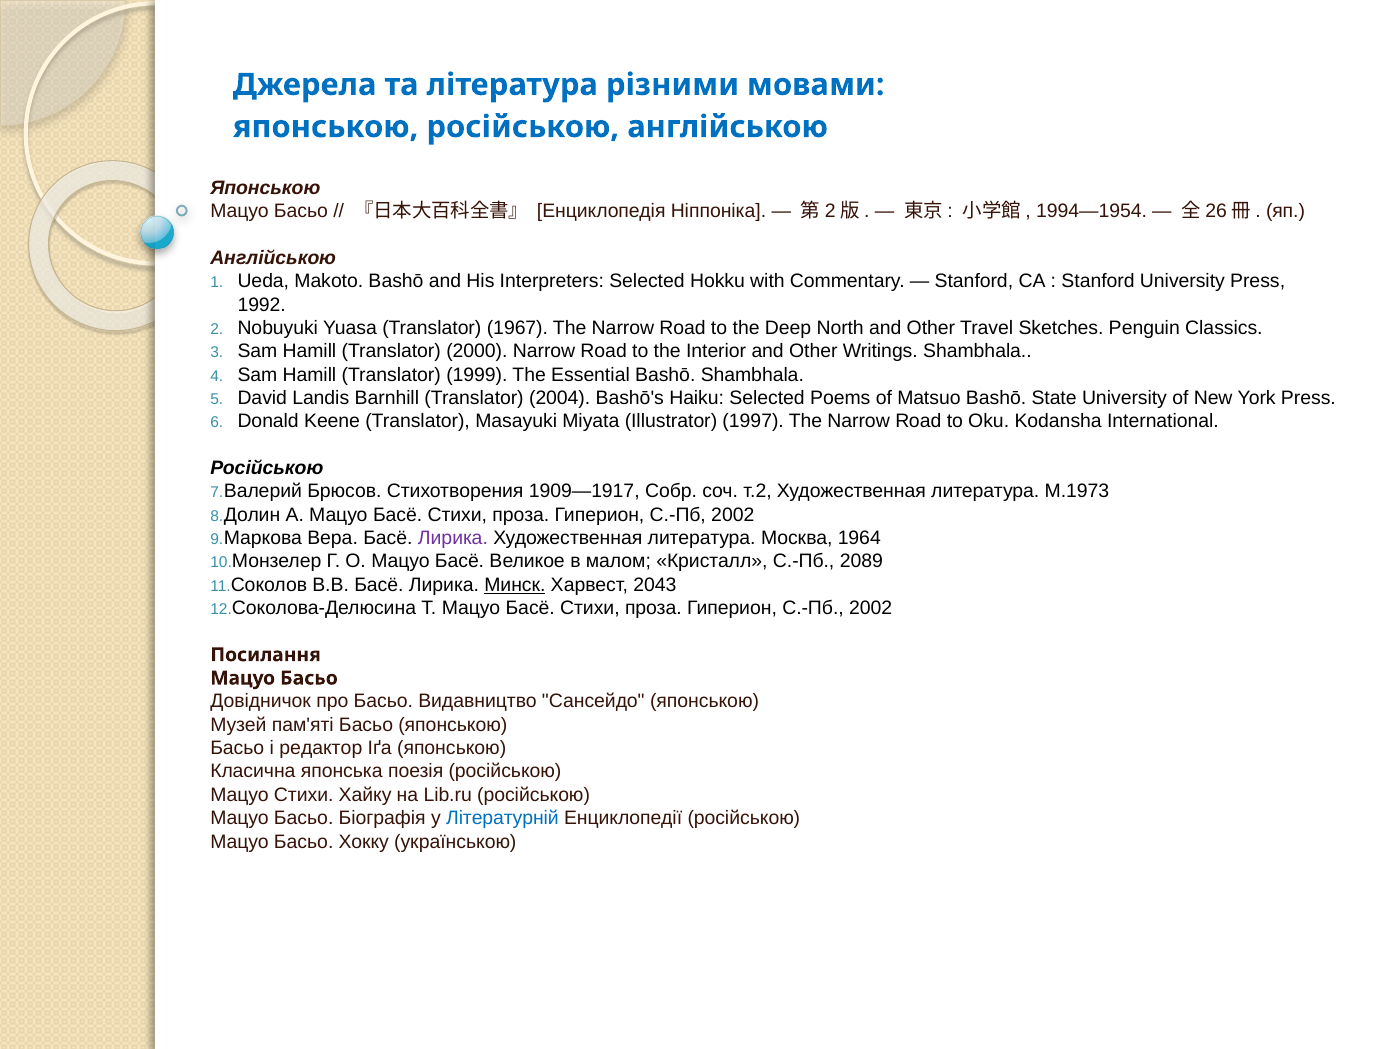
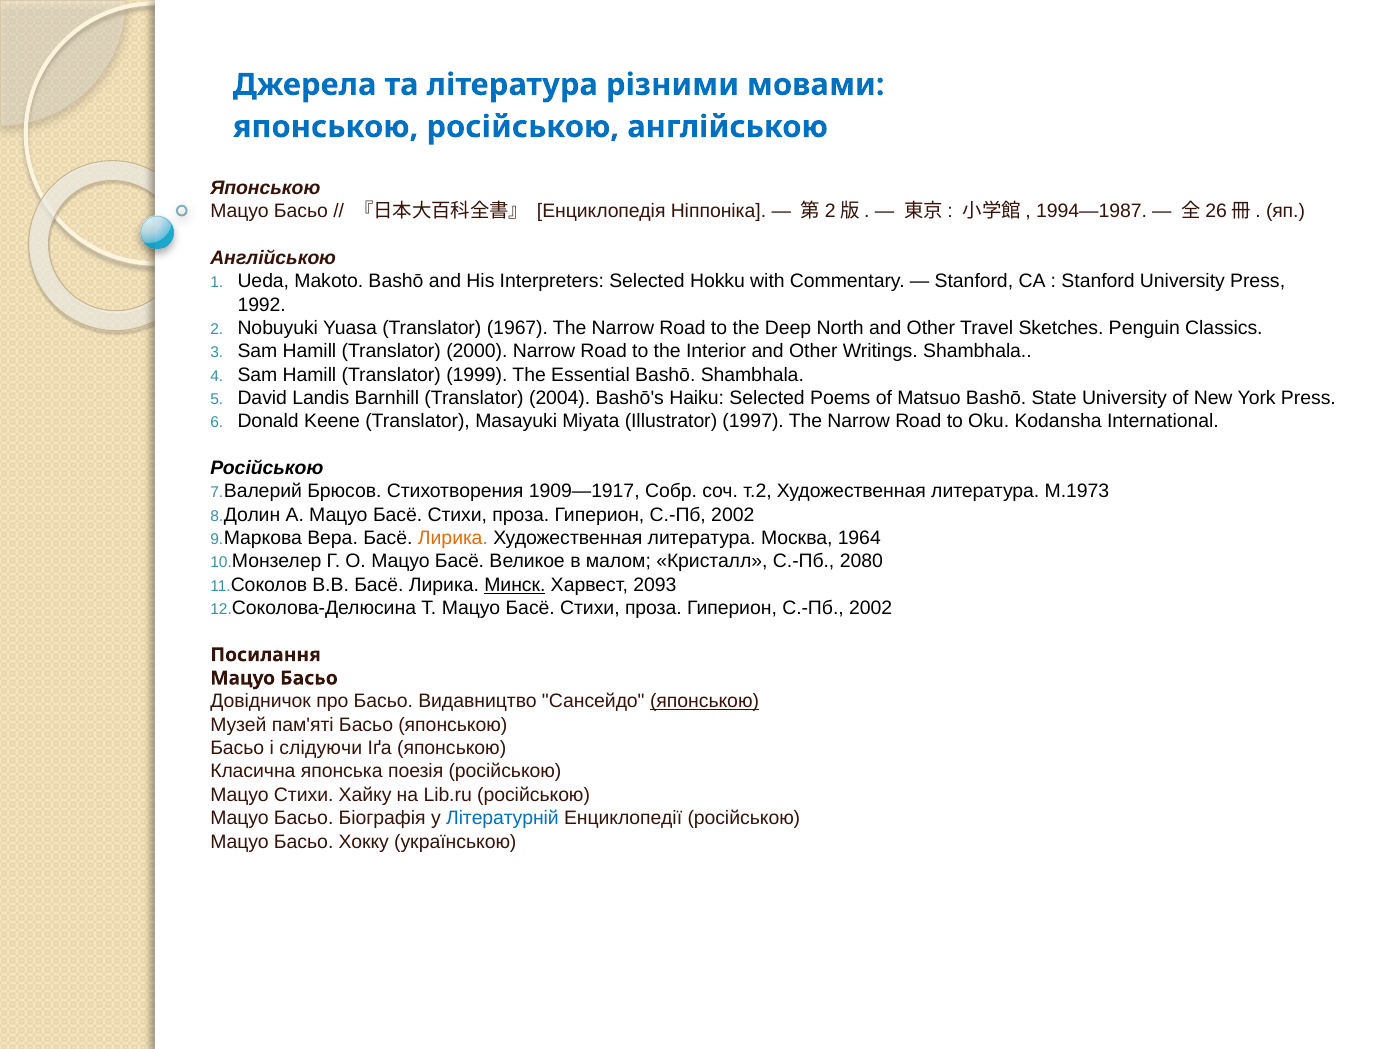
1994—1954: 1994—1954 -> 1994—1987
Лирика at (453, 538) colour: purple -> orange
2089: 2089 -> 2080
2043: 2043 -> 2093
японською at (705, 701) underline: none -> present
редактор: редактор -> слідуючи
